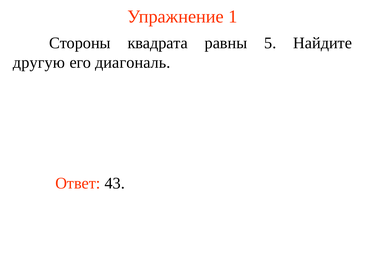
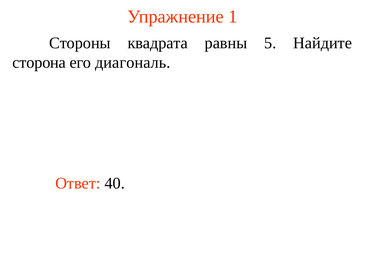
другую: другую -> сторона
43: 43 -> 40
